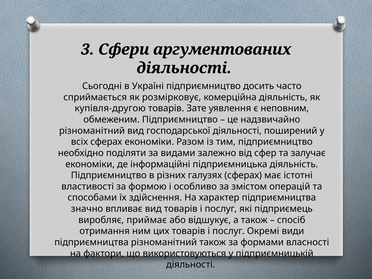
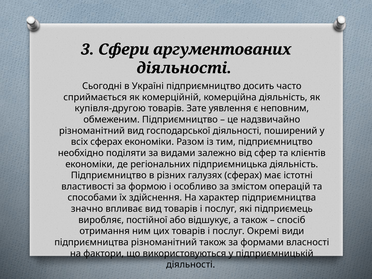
розмірковує: розмірковує -> комерційній
залучає: залучає -> клієнтів
інформаційні: інформаційні -> регіональних
приймає: приймає -> постійної
